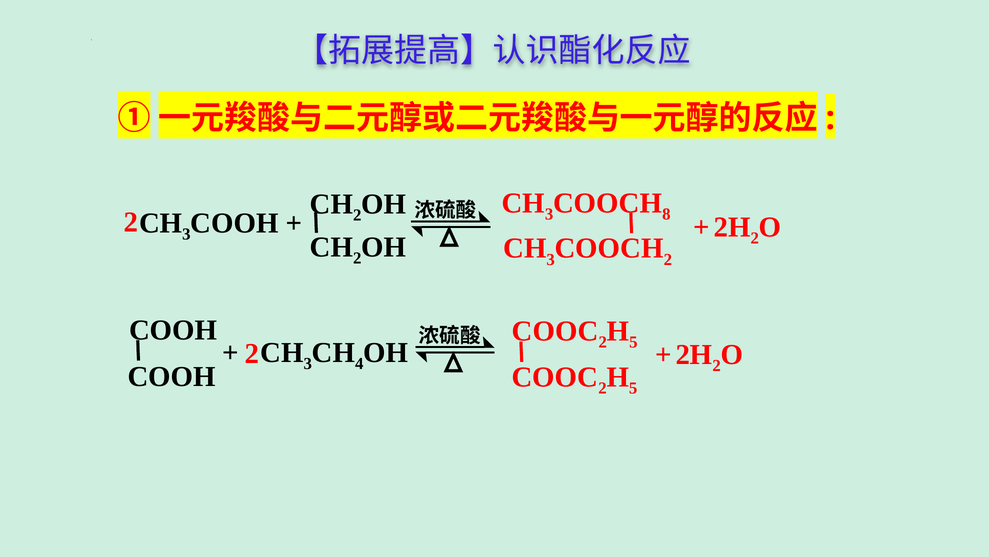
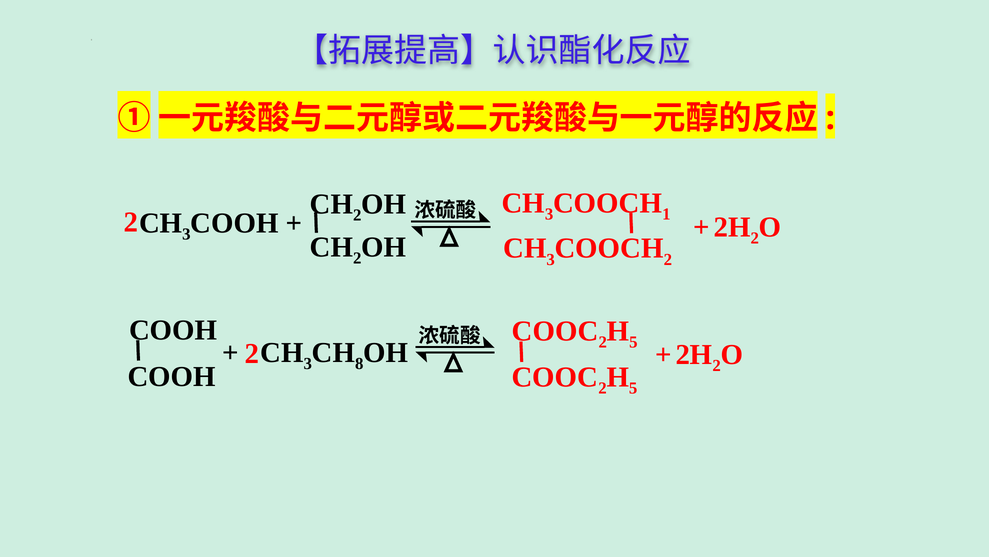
8: 8 -> 1
4: 4 -> 8
